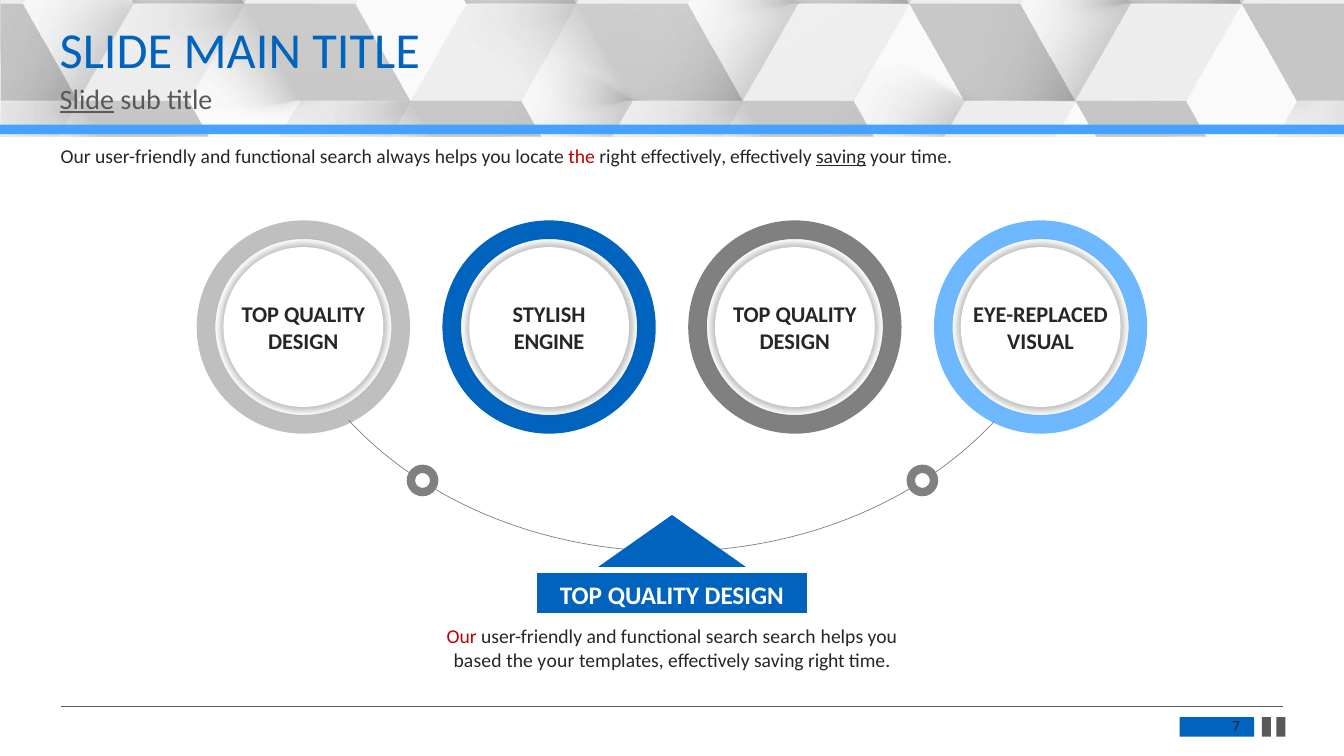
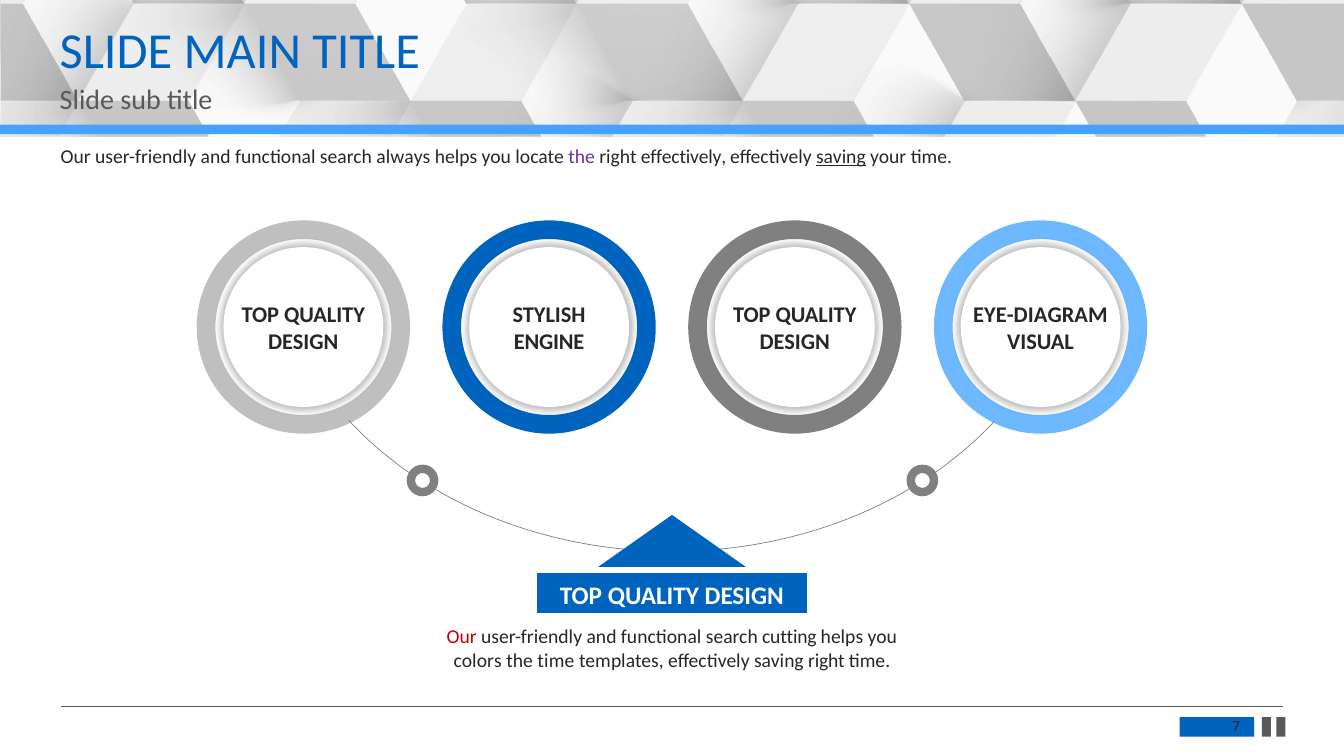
Slide at (87, 100) underline: present -> none
the at (582, 157) colour: red -> purple
EYE-REPLACED: EYE-REPLACED -> EYE-DIAGRAM
search search: search -> cutting
based: based -> colors
the your: your -> time
